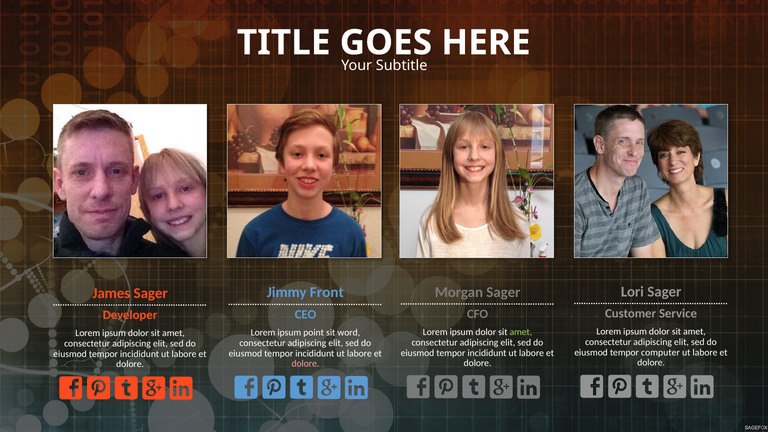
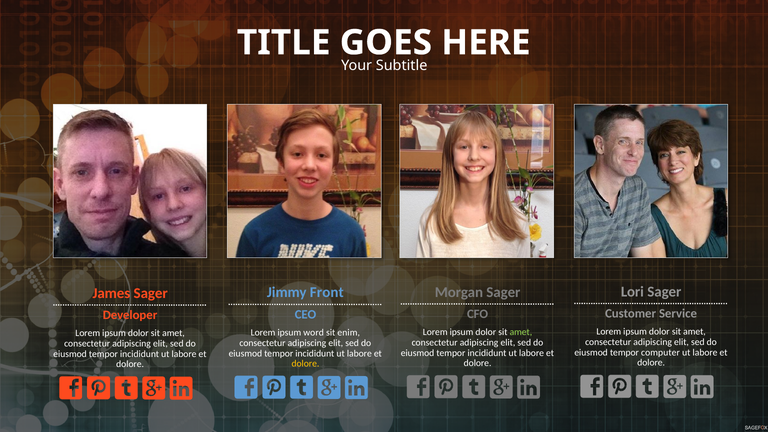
point: point -> word
word: word -> enim
dolore at (305, 364) colour: pink -> yellow
